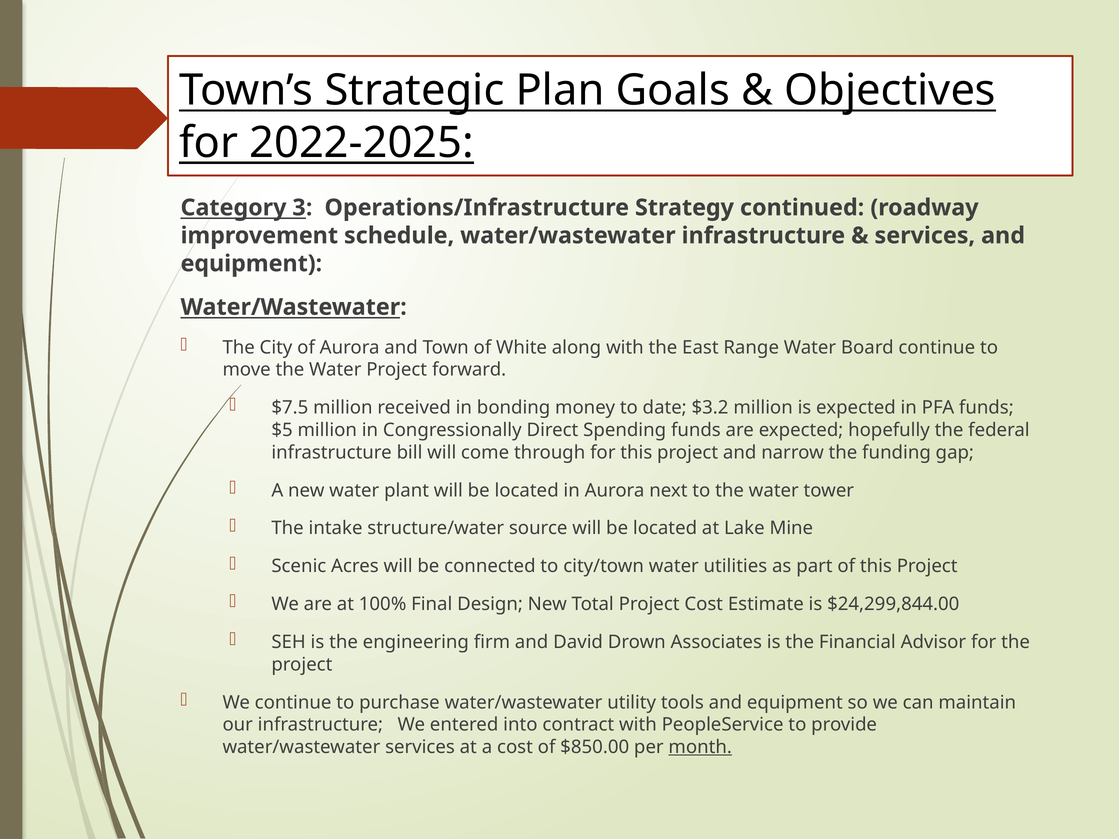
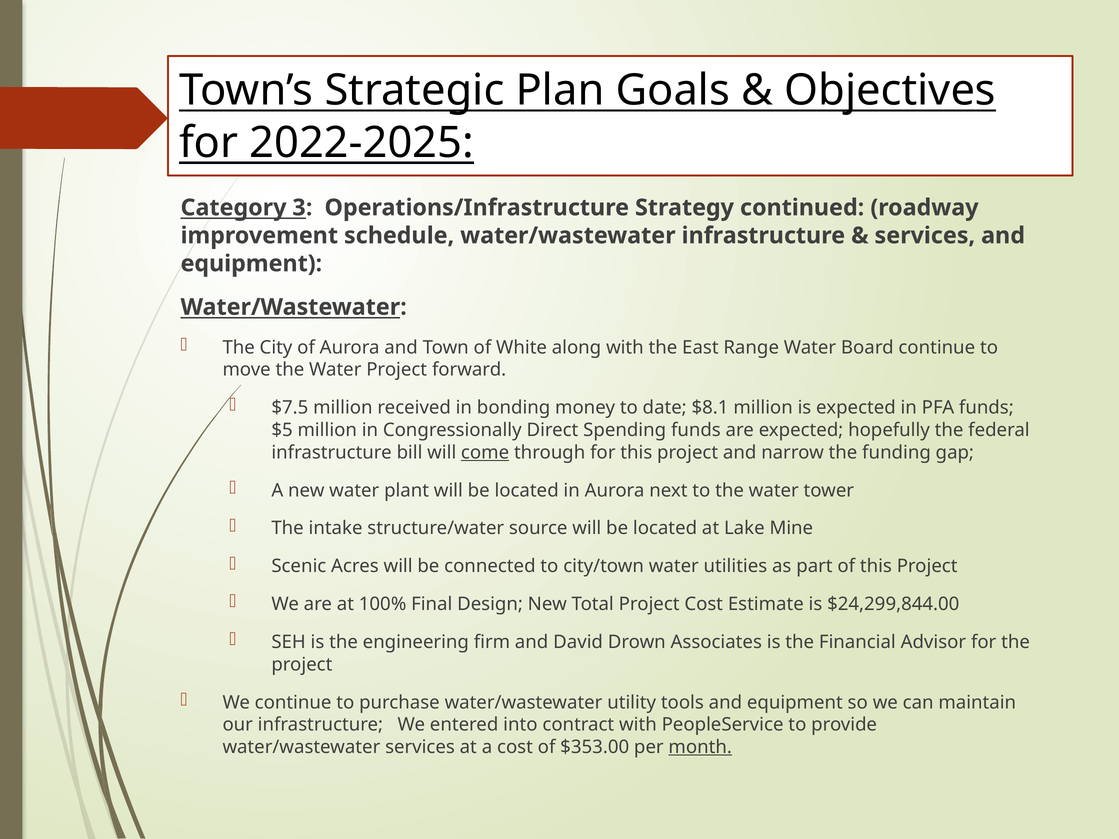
$3.2: $3.2 -> $8.1
come underline: none -> present
$850.00: $850.00 -> $353.00
